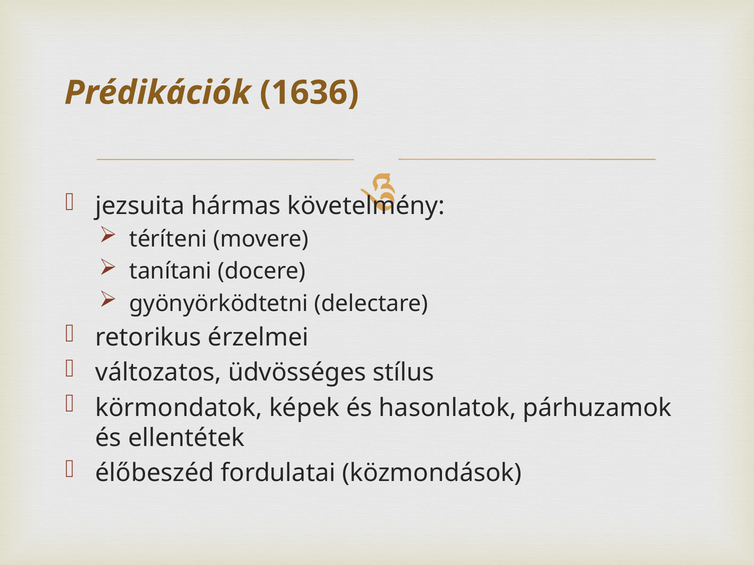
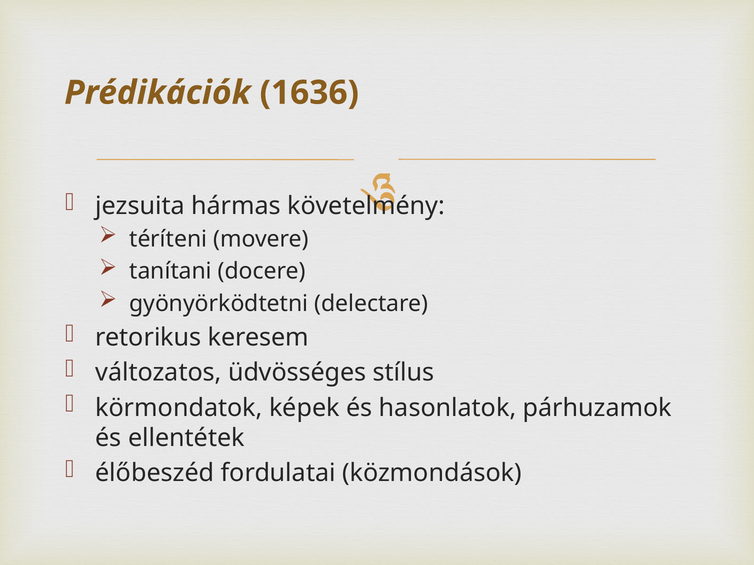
érzelmei: érzelmei -> keresem
